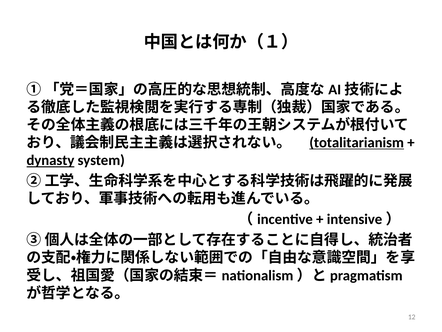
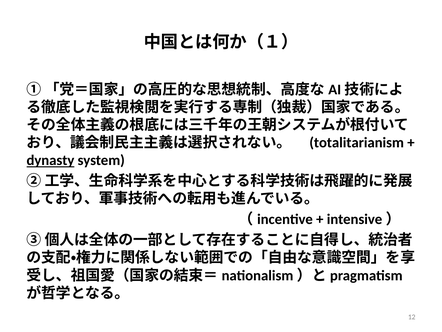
totalitarianism underline: present -> none
